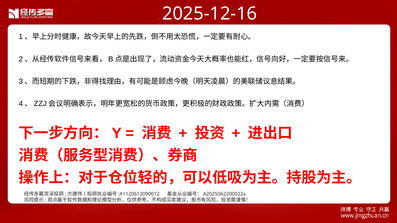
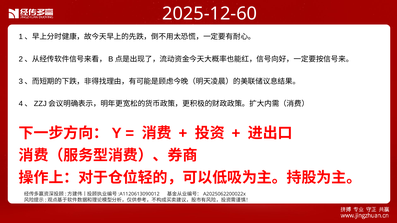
2025-12-16: 2025-12-16 -> 2025-12-60
